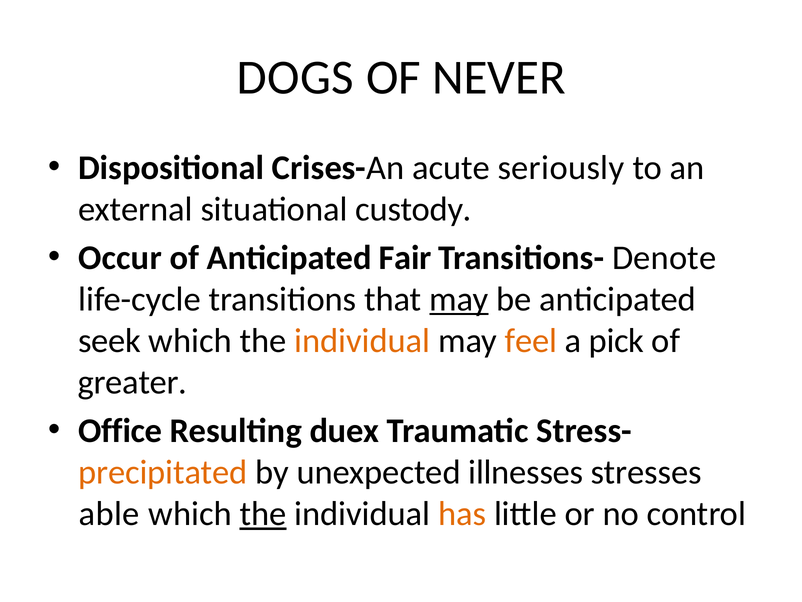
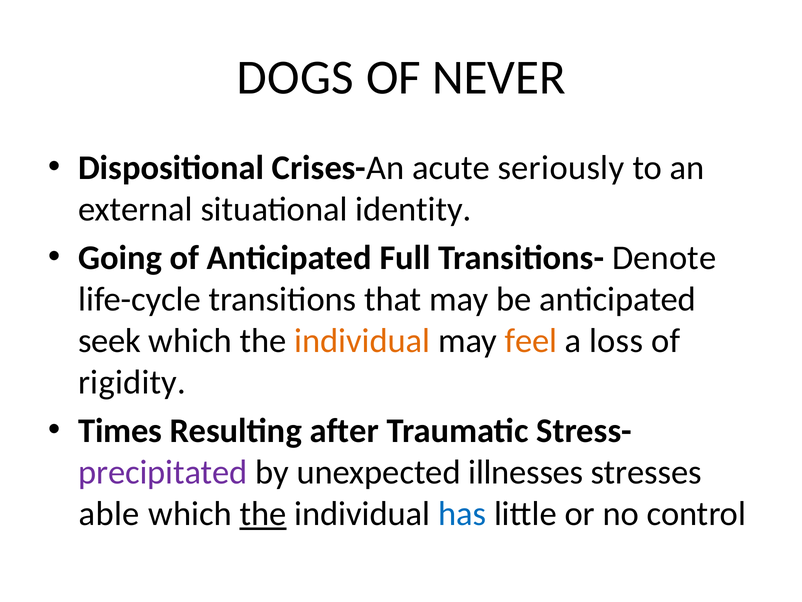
custody: custody -> identity
Occur: Occur -> Going
Fair: Fair -> Full
may at (459, 299) underline: present -> none
pick: pick -> loss
greater: greater -> rigidity
Office: Office -> Times
duex: duex -> after
precipitated colour: orange -> purple
has colour: orange -> blue
